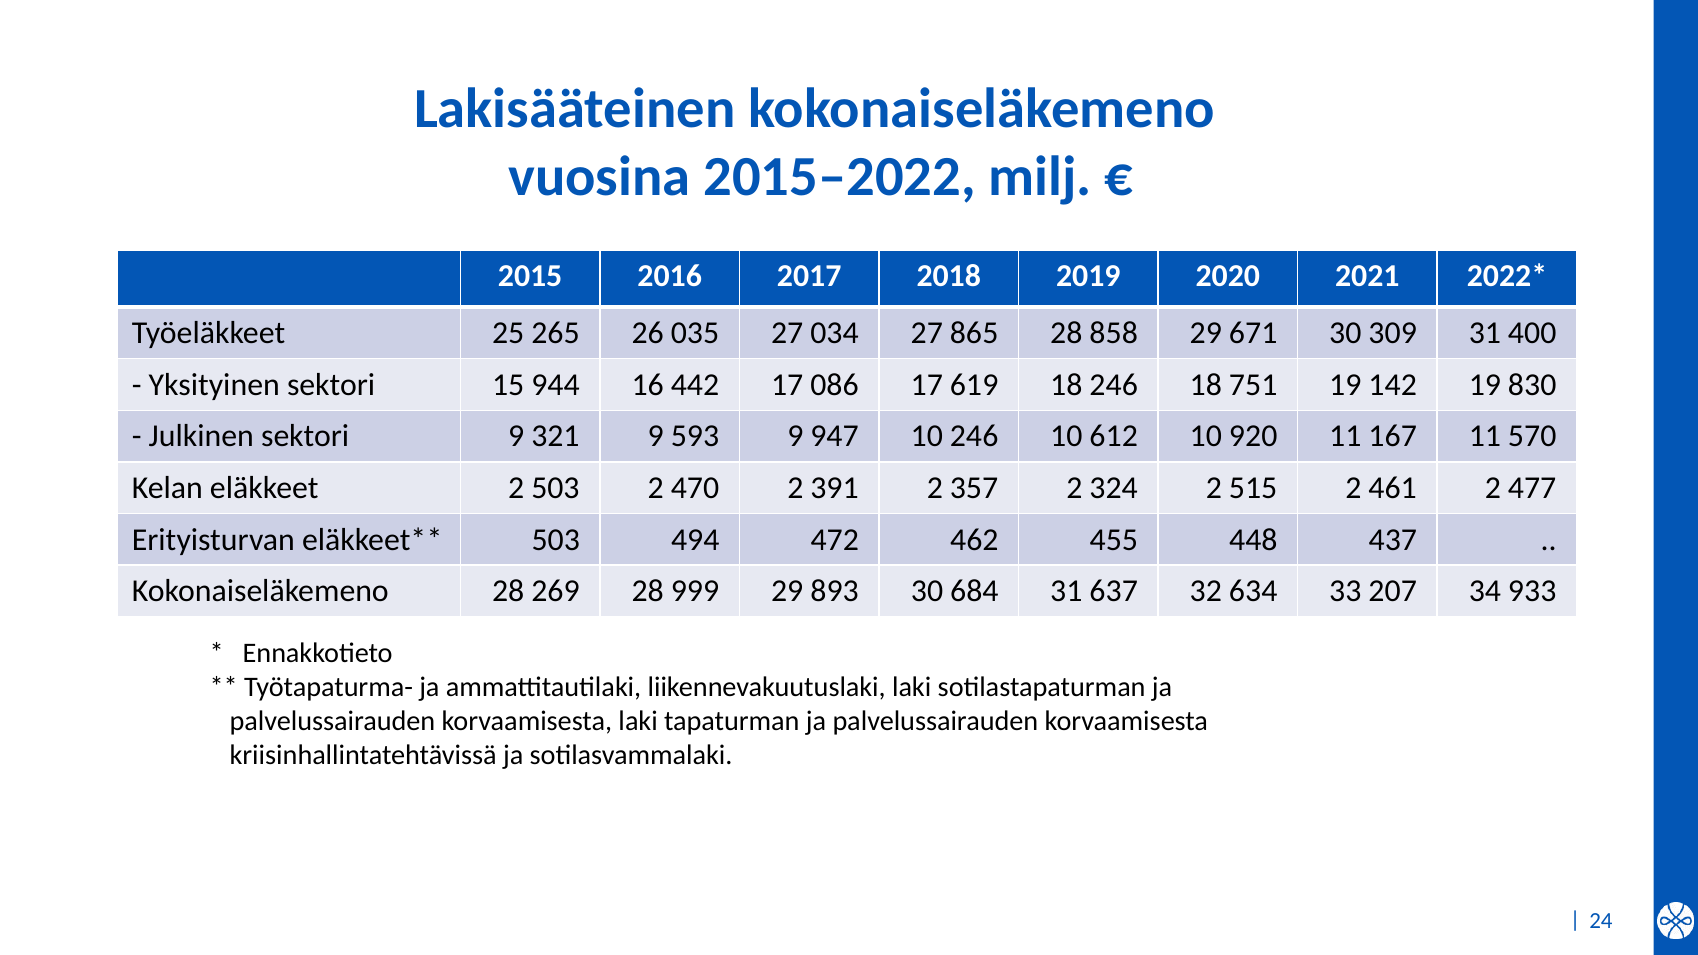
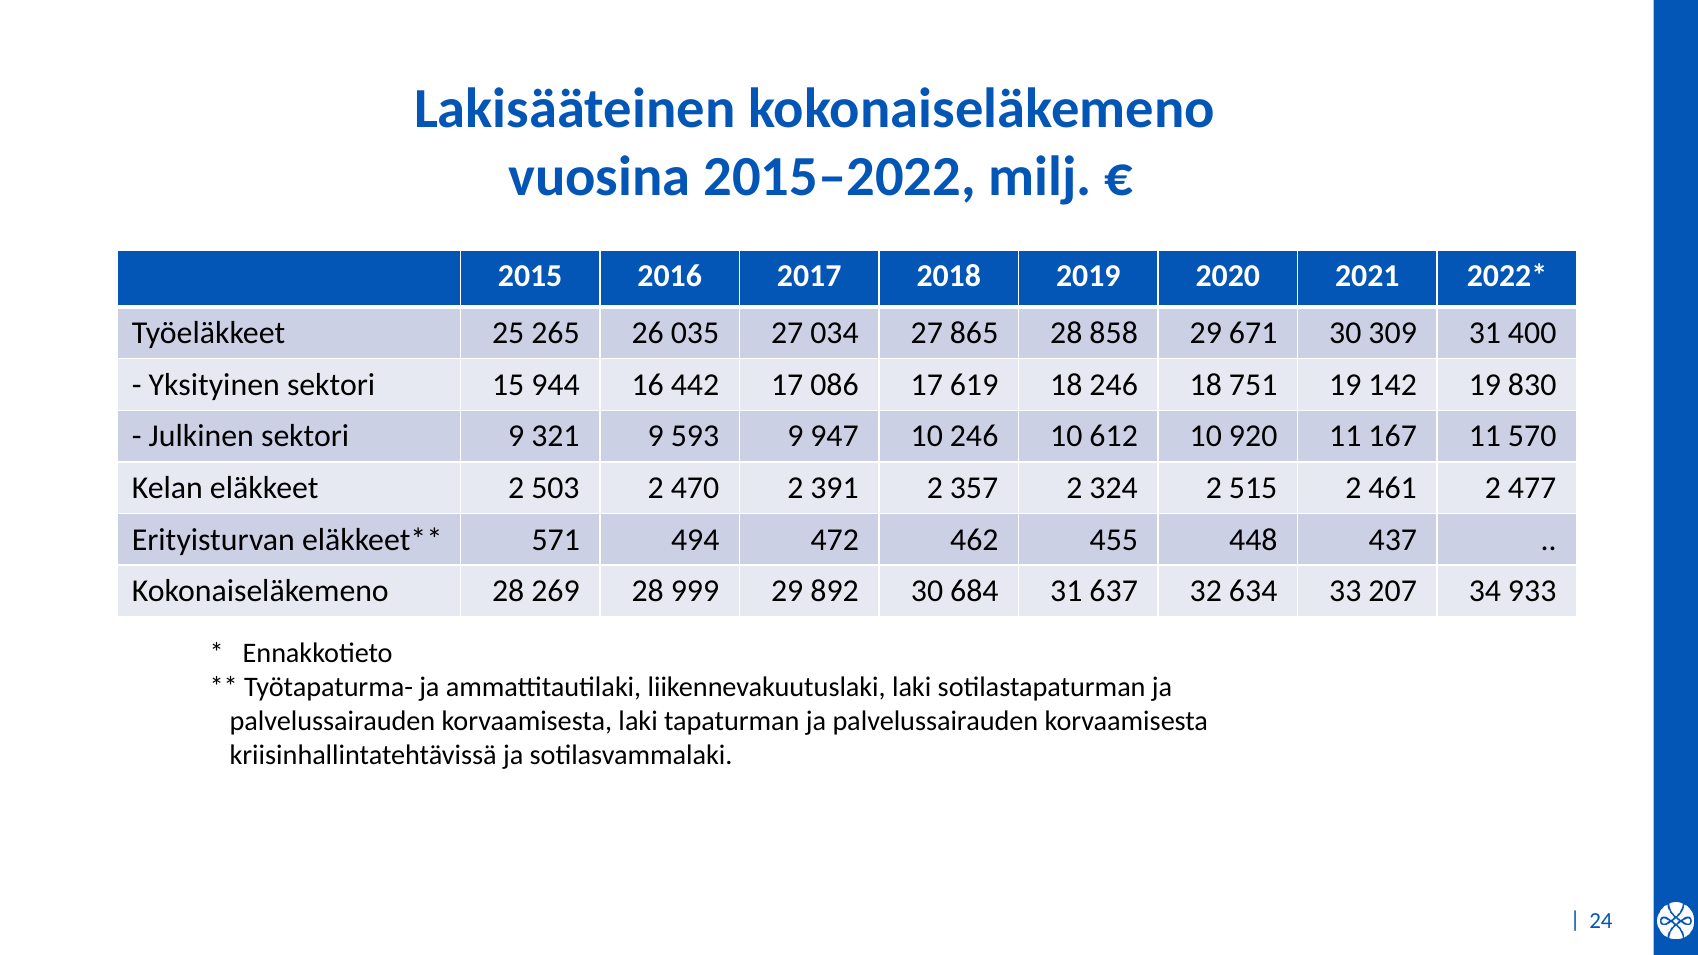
503 at (556, 540): 503 -> 571
893: 893 -> 892
